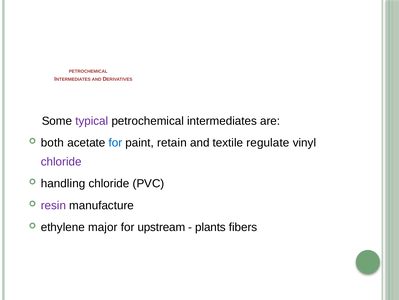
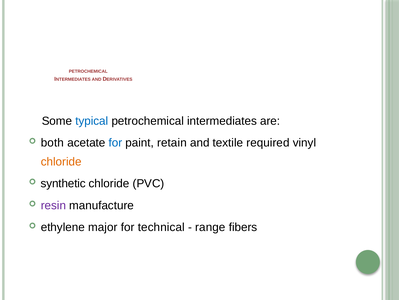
typical colour: purple -> blue
regulate: regulate -> required
chloride at (61, 161) colour: purple -> orange
handling: handling -> synthetic
upstream: upstream -> technical
plants: plants -> range
